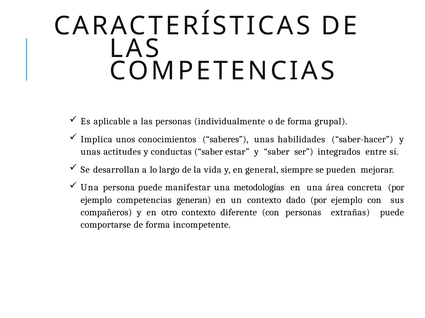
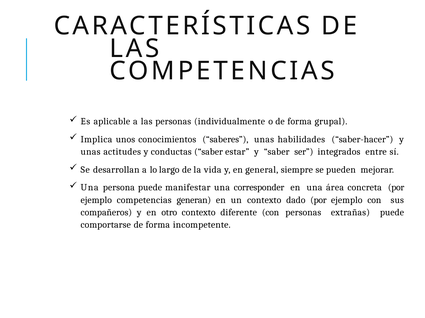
metodologías: metodologías -> corresponder
